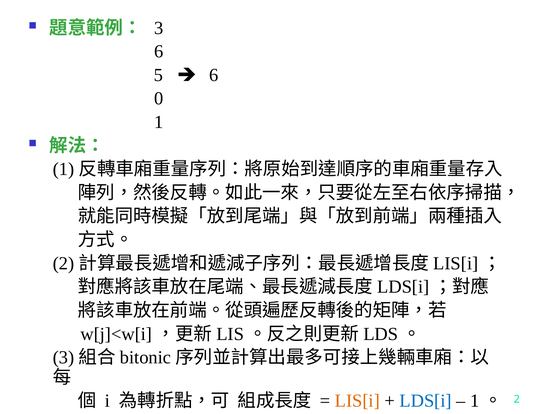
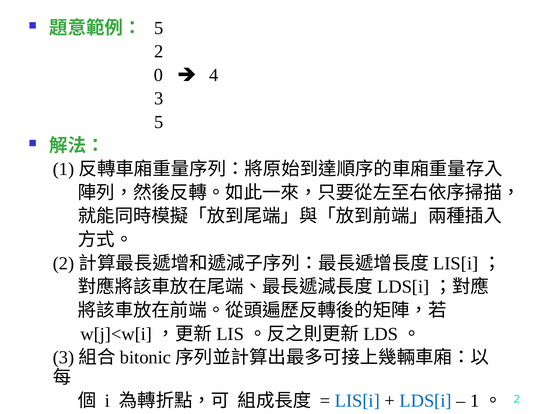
3 at (159, 28): 3 -> 5
6 at (159, 52): 6 -> 2
5: 5 -> 0
6 at (214, 75): 6 -> 4
0: 0 -> 3
1 at (159, 122): 1 -> 5
LIS[i colour: orange -> blue
